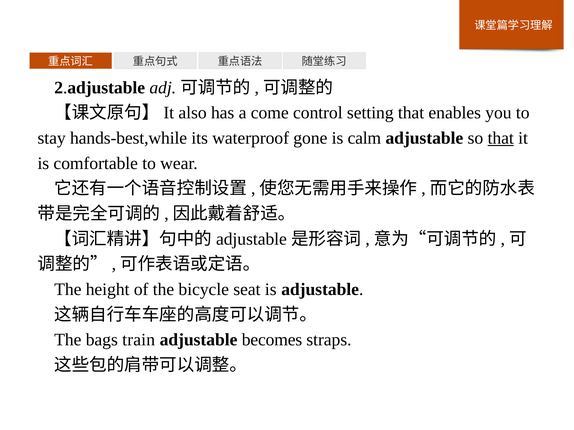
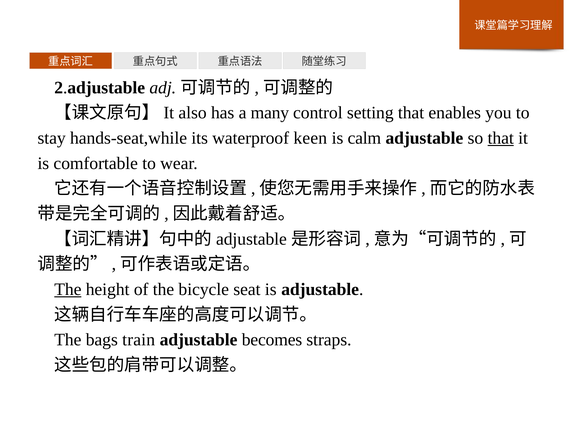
come: come -> many
hands-best,while: hands-best,while -> hands-seat,while
gone: gone -> keen
The at (68, 290) underline: none -> present
